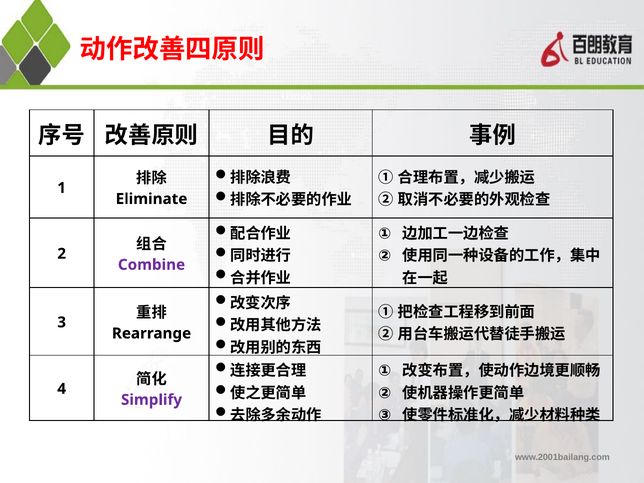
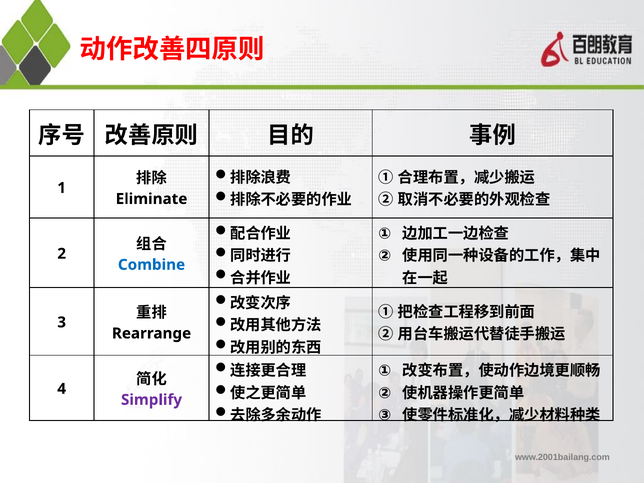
Combine colour: purple -> blue
